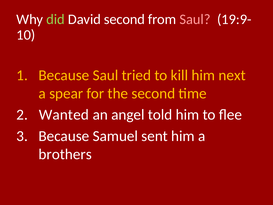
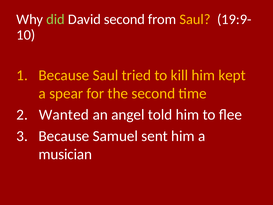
Saul at (195, 19) colour: pink -> yellow
next: next -> kept
brothers: brothers -> musician
